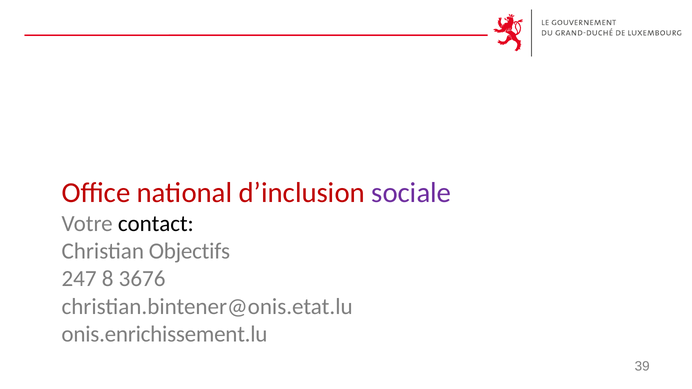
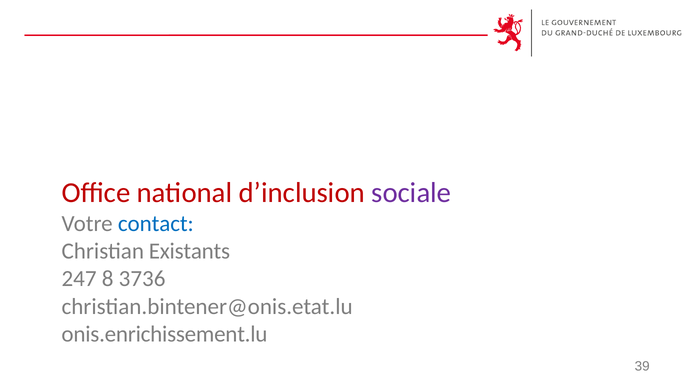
contact colour: black -> blue
Objectifs: Objectifs -> Existants
3676: 3676 -> 3736
